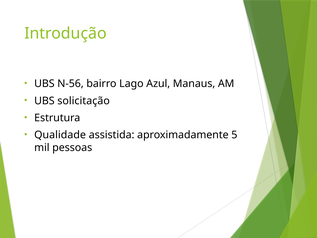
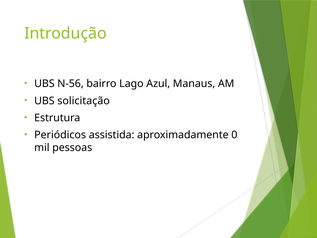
Qualidade: Qualidade -> Periódicos
5: 5 -> 0
